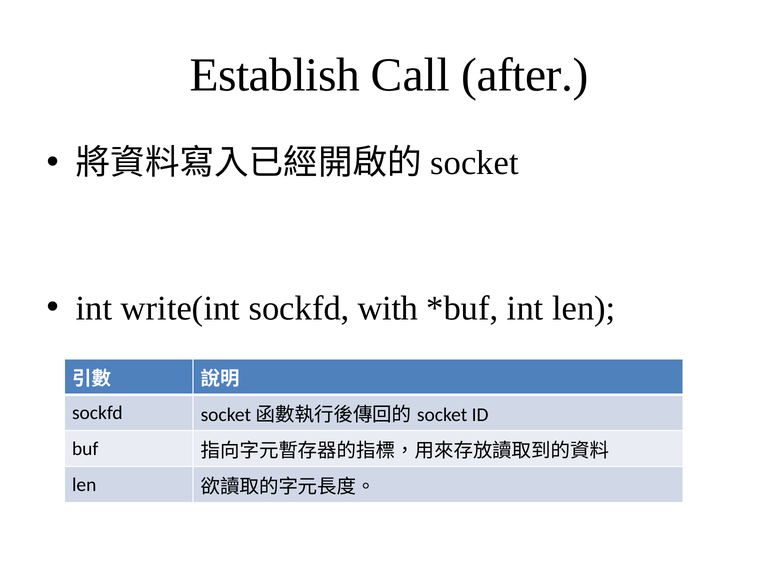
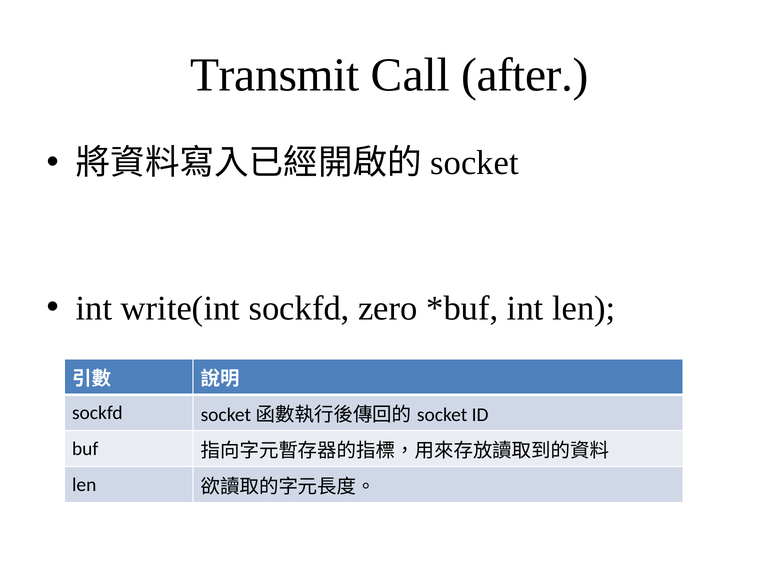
Establish: Establish -> Transmit
with: with -> zero
